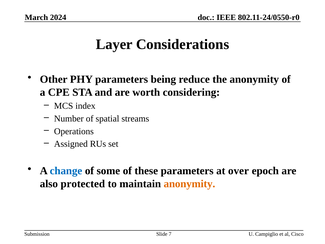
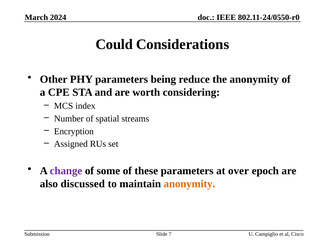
Layer: Layer -> Could
Operations: Operations -> Encryption
change colour: blue -> purple
protected: protected -> discussed
